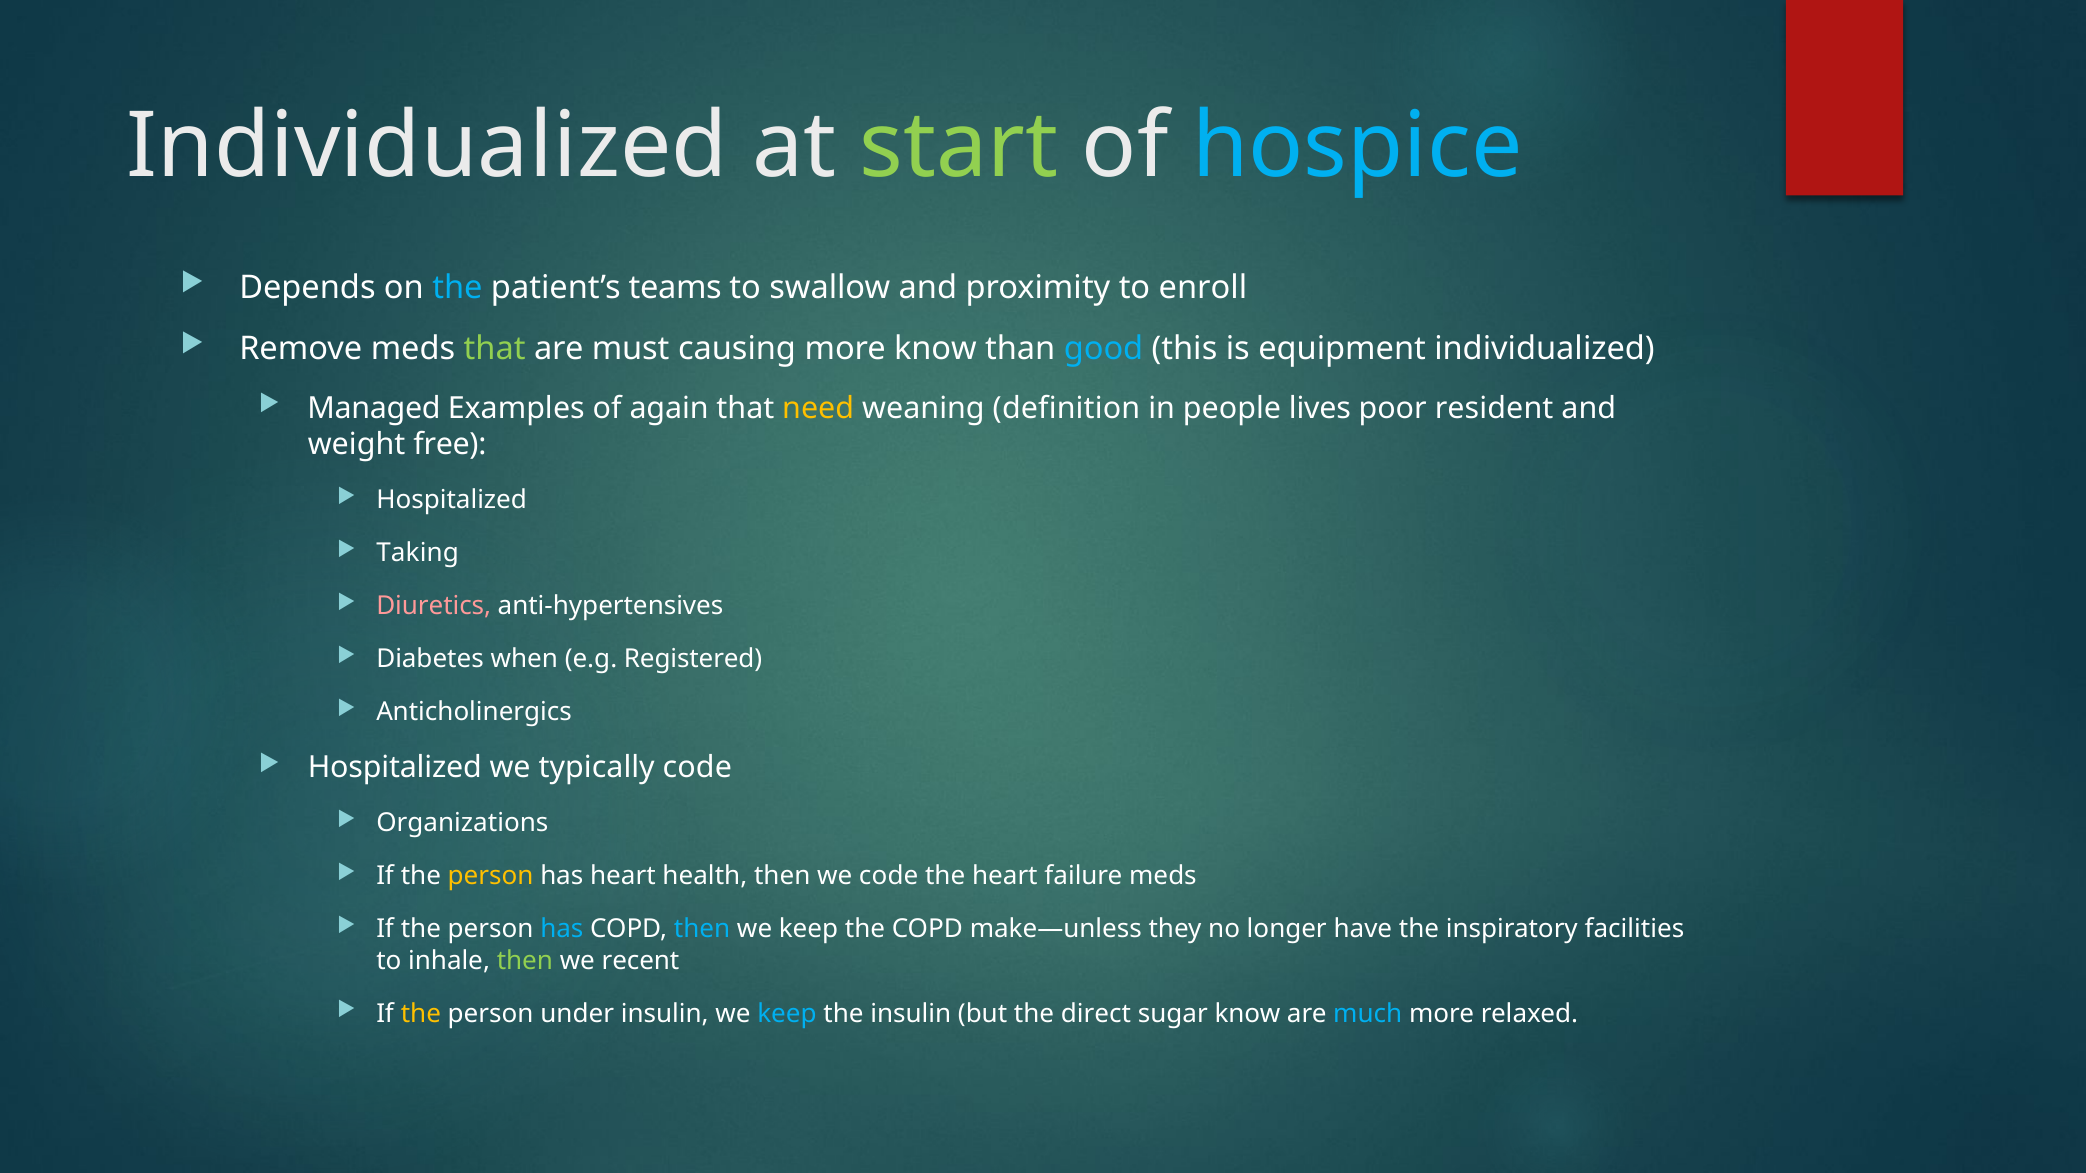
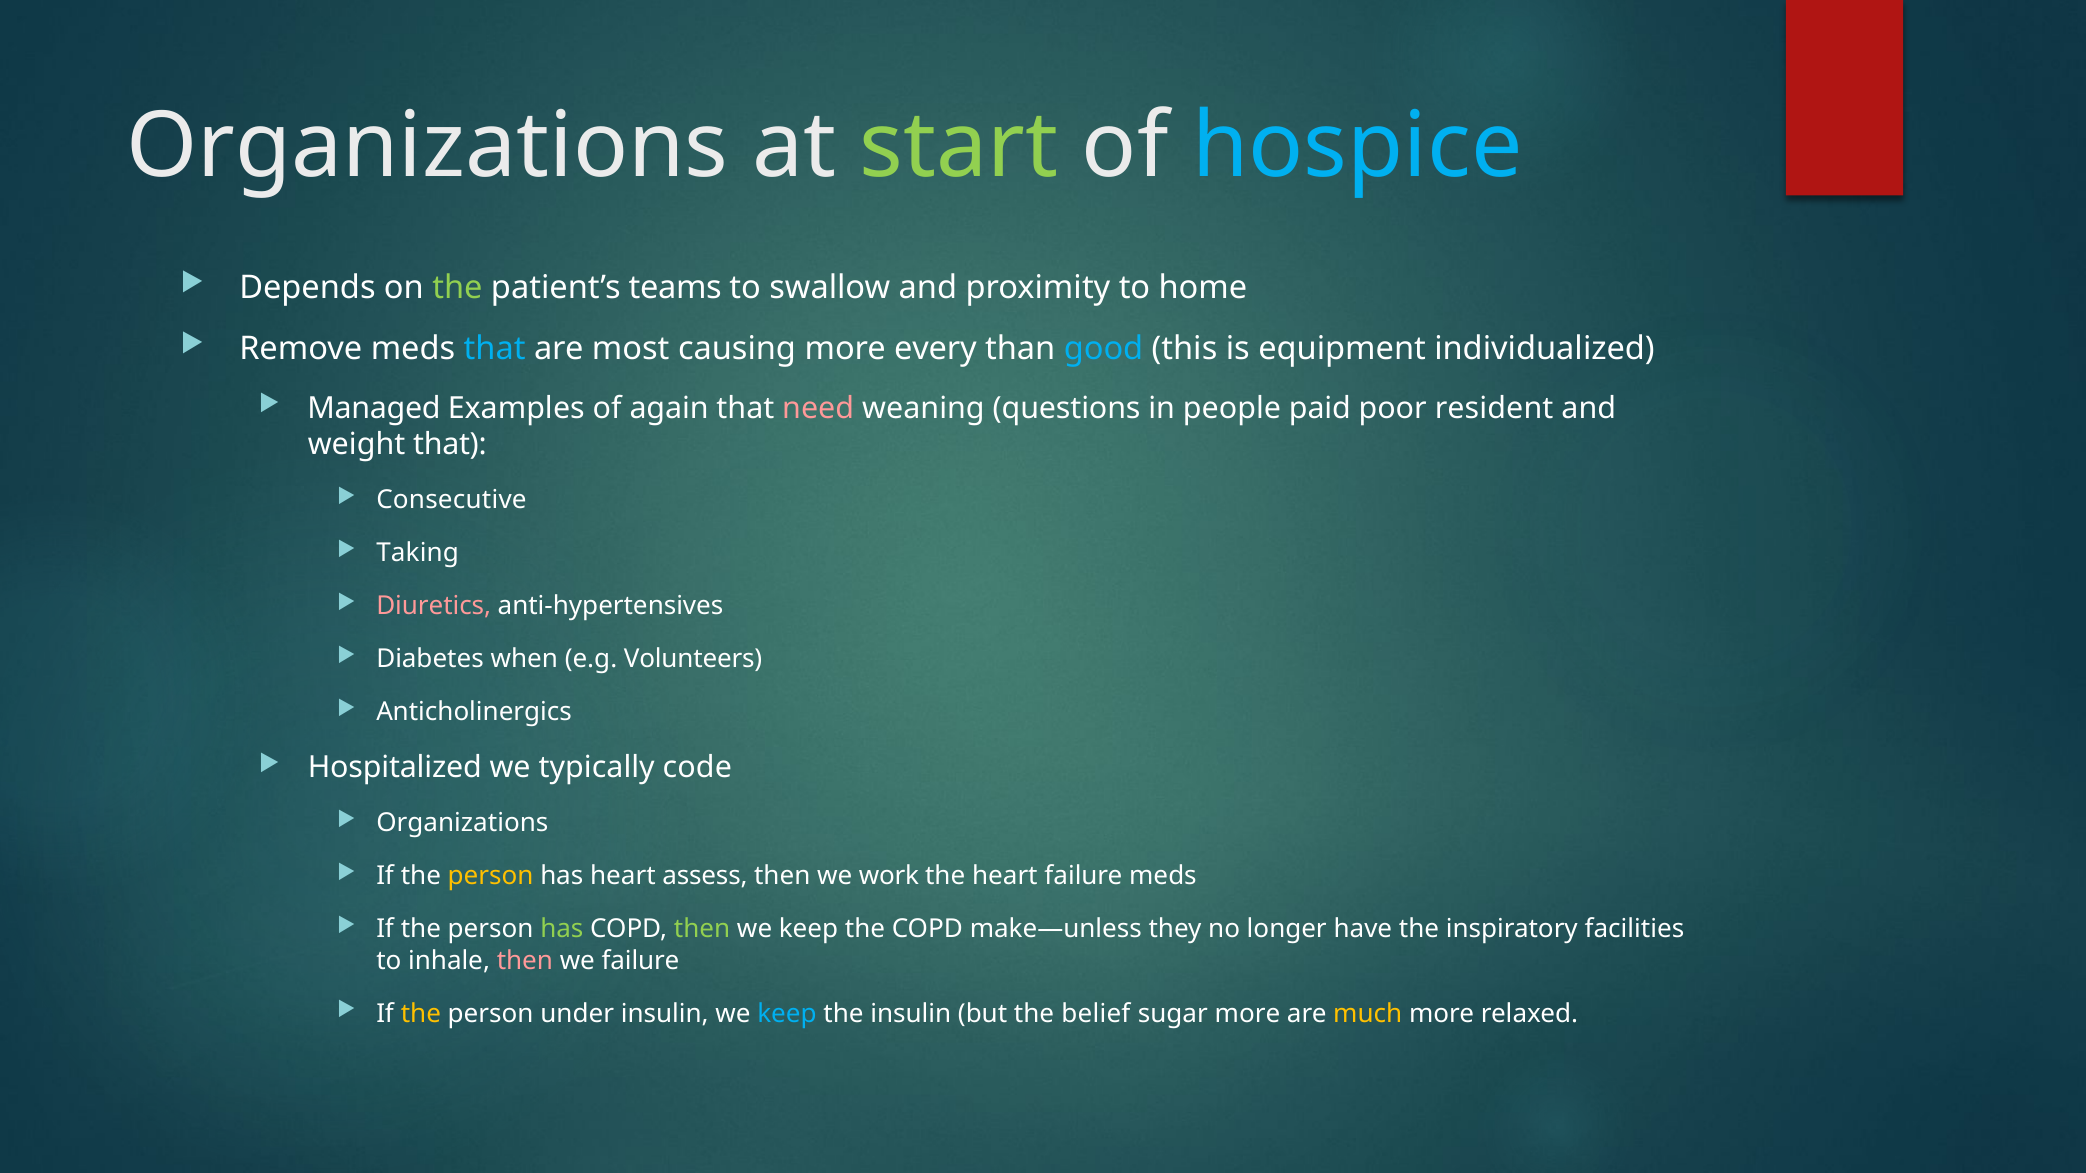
Individualized at (427, 146): Individualized -> Organizations
the at (457, 288) colour: light blue -> light green
enroll: enroll -> home
that at (495, 349) colour: light green -> light blue
must: must -> most
more know: know -> every
need colour: yellow -> pink
definition: definition -> questions
lives: lives -> paid
weight free: free -> that
Hospitalized at (452, 500): Hospitalized -> Consecutive
Registered: Registered -> Volunteers
health: health -> assess
we code: code -> work
has at (562, 930) colour: light blue -> light green
then at (702, 930) colour: light blue -> light green
then at (525, 961) colour: light green -> pink
we recent: recent -> failure
direct: direct -> belief
sugar know: know -> more
much colour: light blue -> yellow
